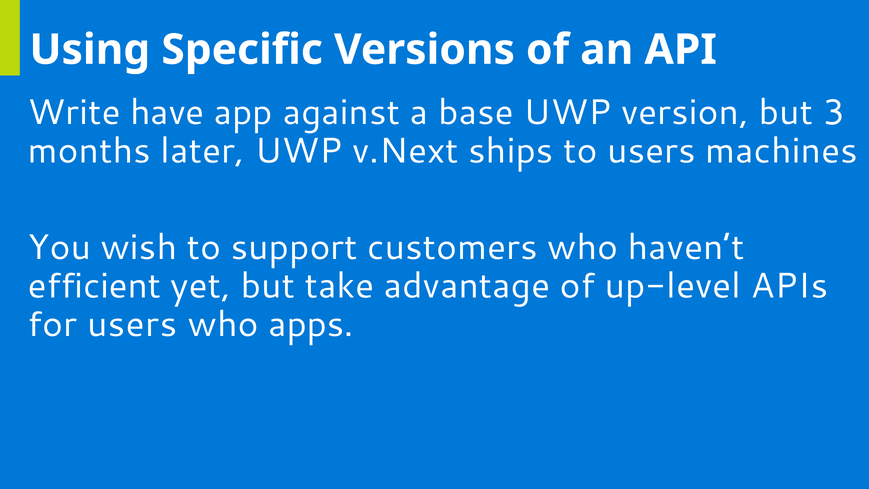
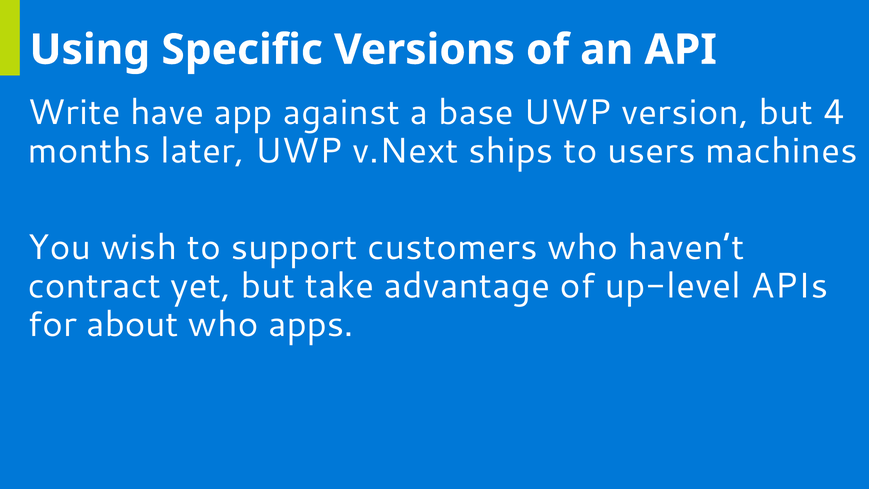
3: 3 -> 4
efficient: efficient -> contract
for users: users -> about
